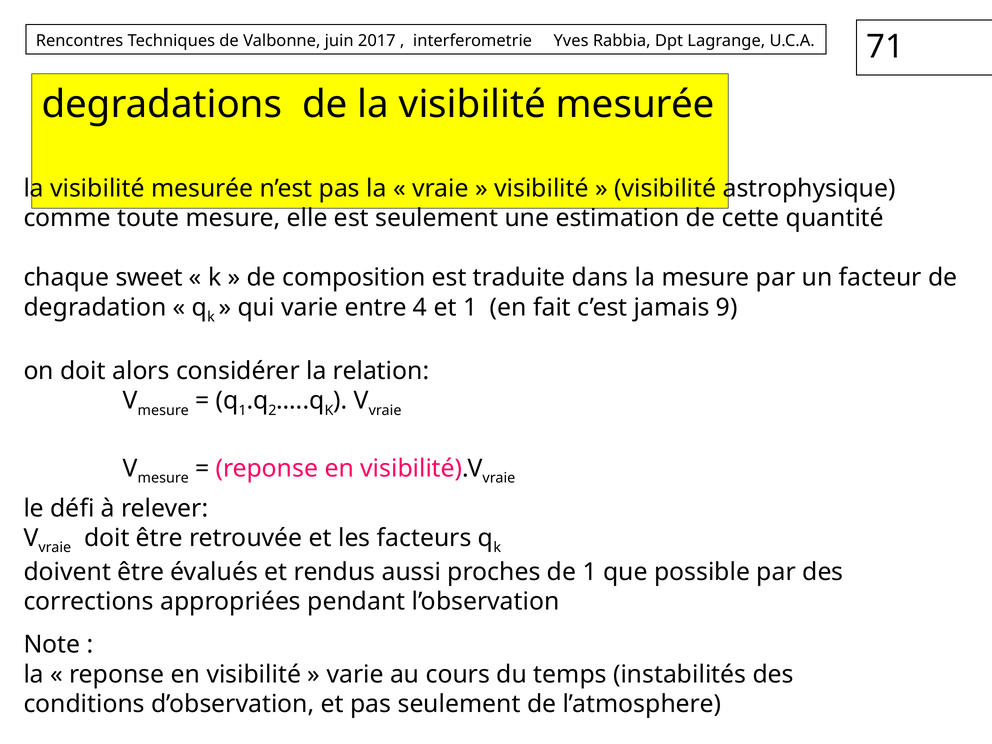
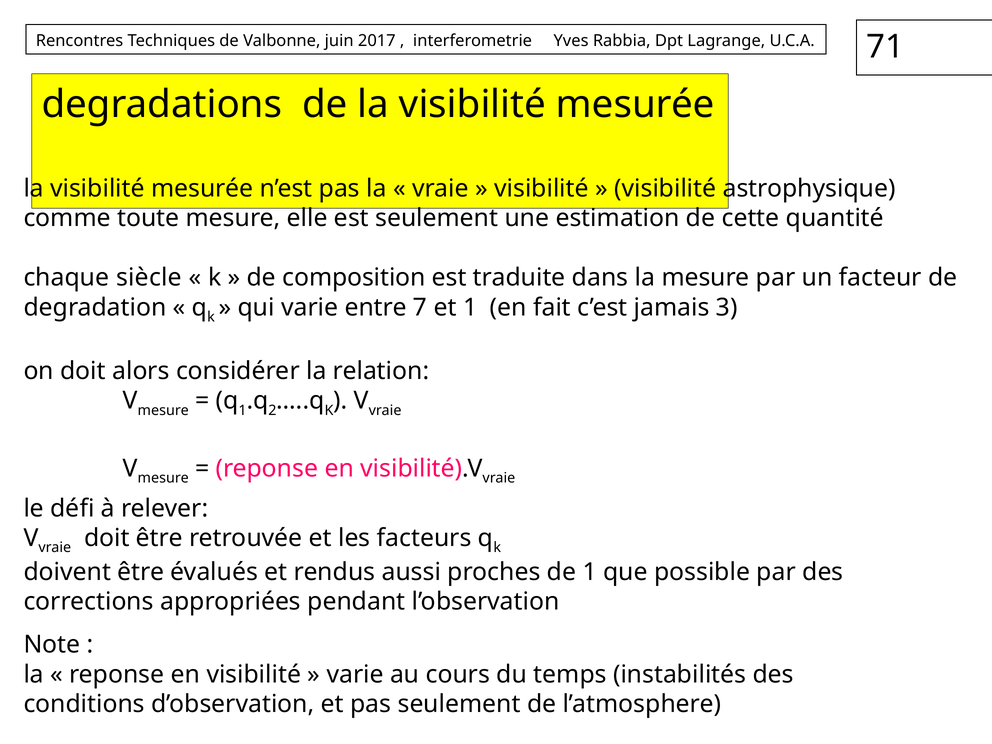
sweet: sweet -> siècle
4: 4 -> 7
9: 9 -> 3
